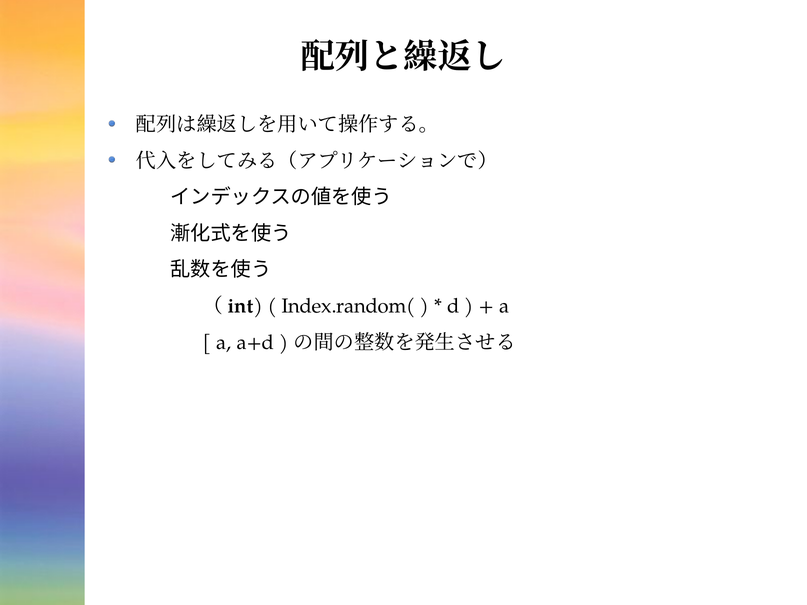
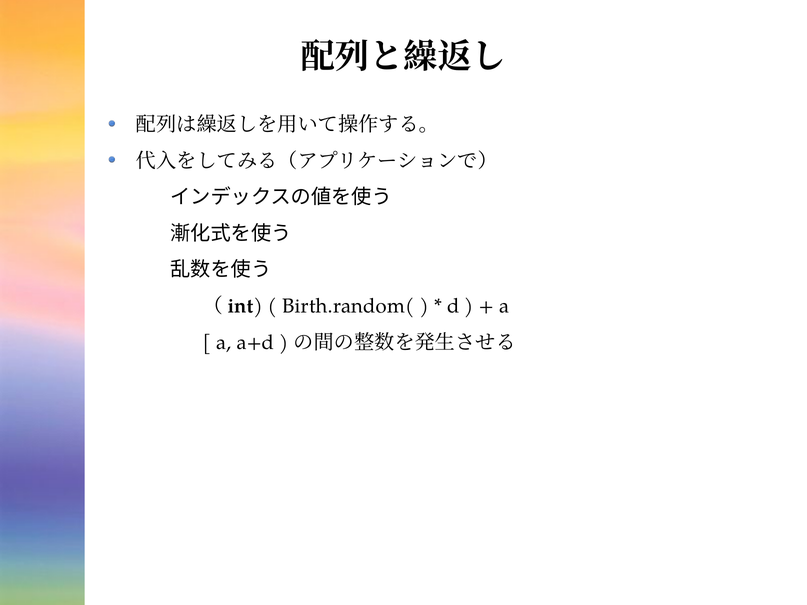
Index.random(: Index.random( -> Birth.random(
